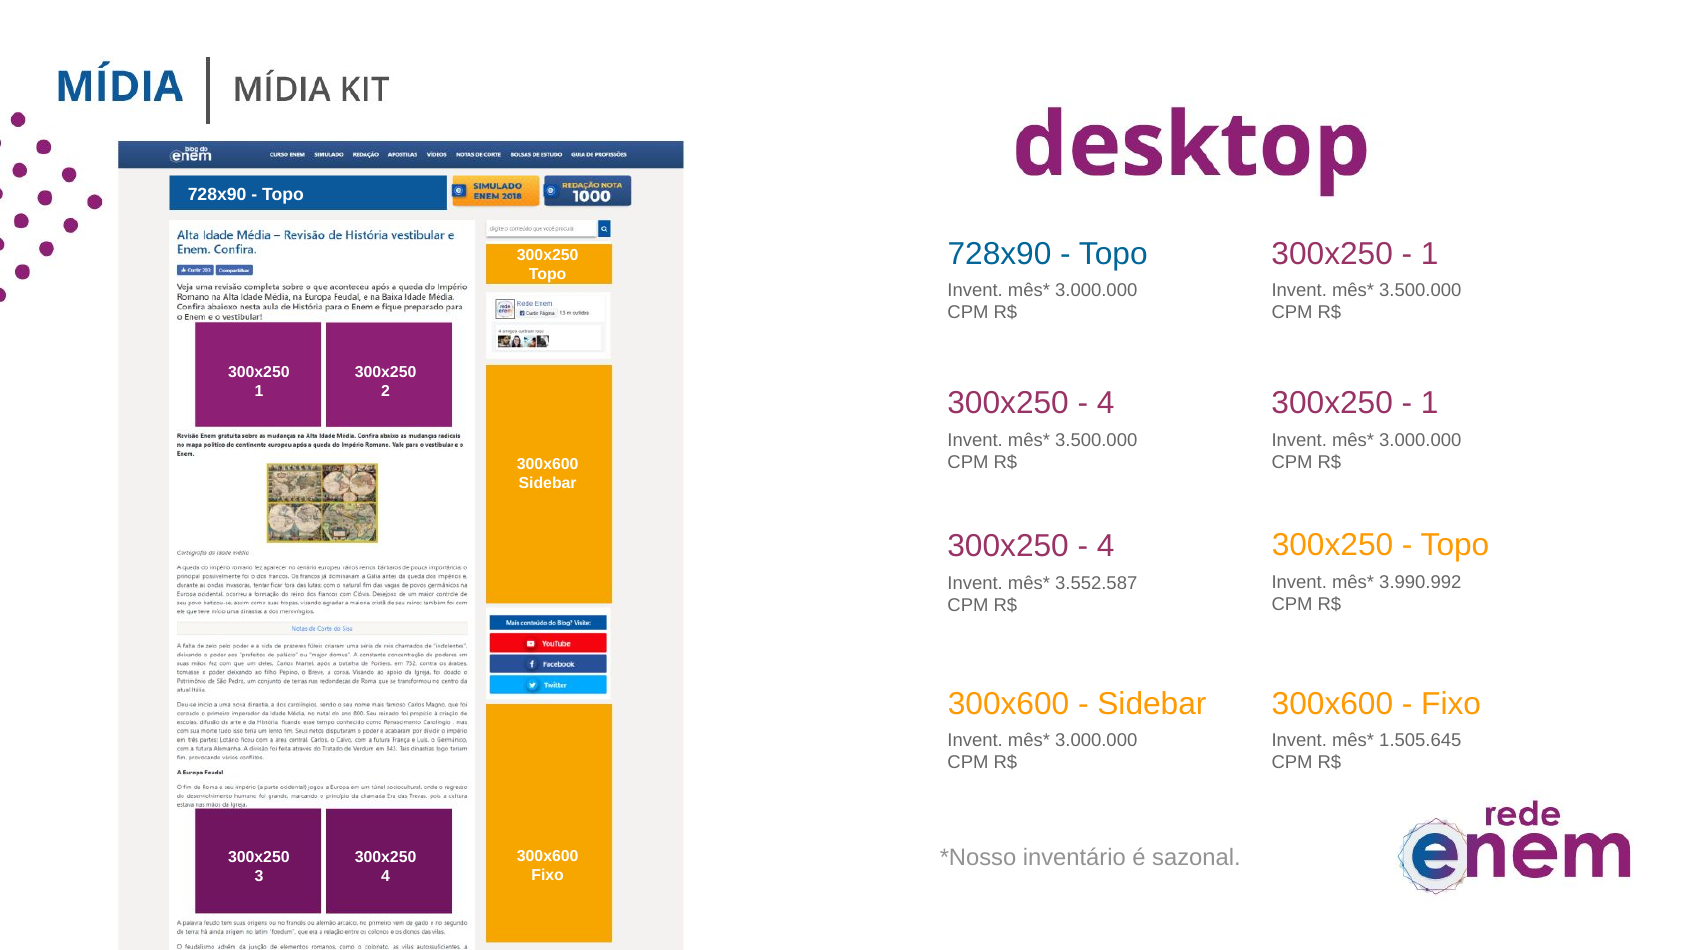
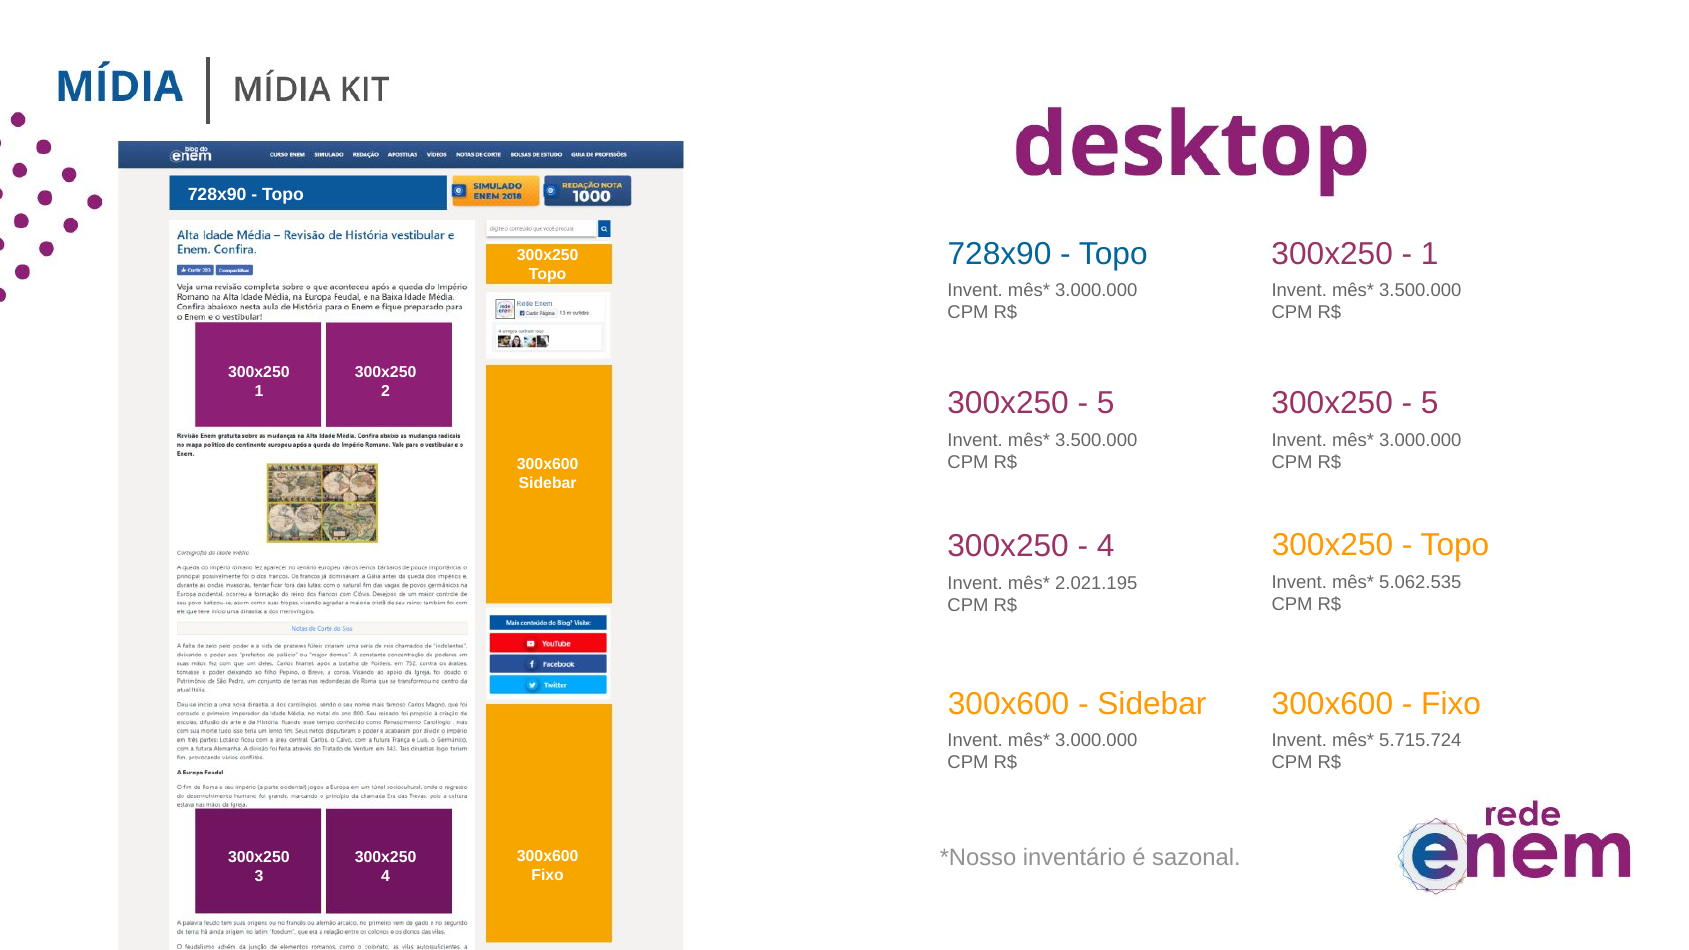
4 at (1106, 403): 4 -> 5
1 at (1430, 403): 1 -> 5
3.990.992: 3.990.992 -> 5.062.535
3.552.587: 3.552.587 -> 2.021.195
1.505.645: 1.505.645 -> 5.715.724
